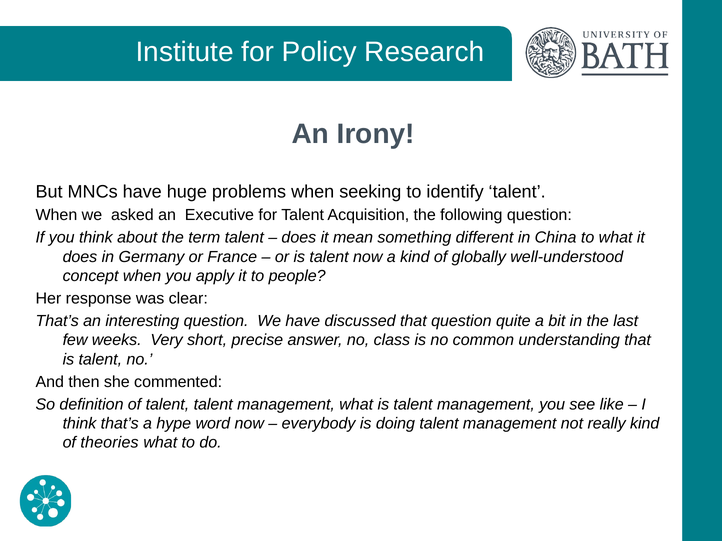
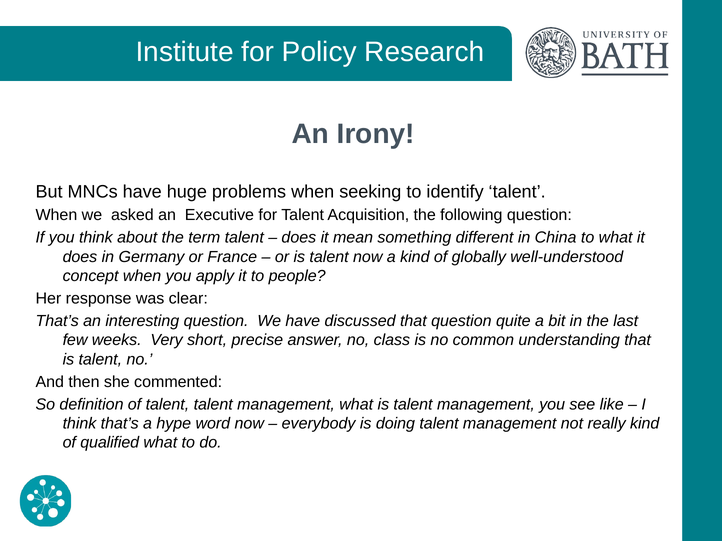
theories: theories -> qualified
